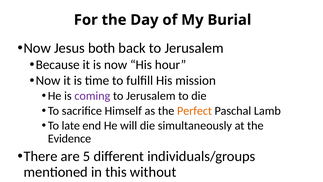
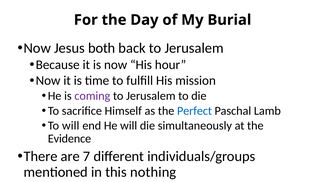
Perfect colour: orange -> blue
To late: late -> will
5: 5 -> 7
without: without -> nothing
